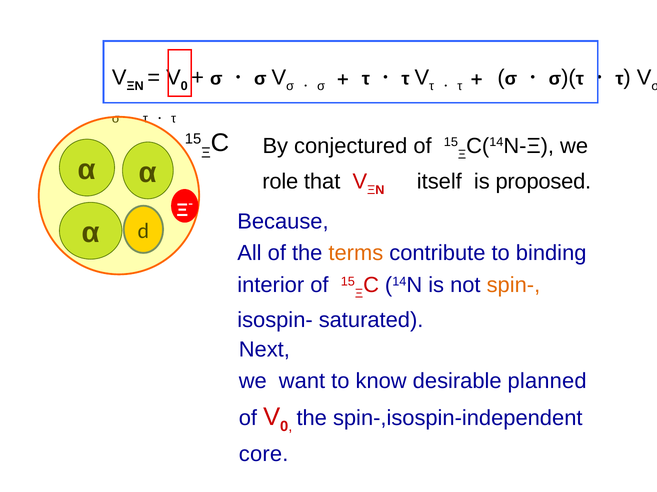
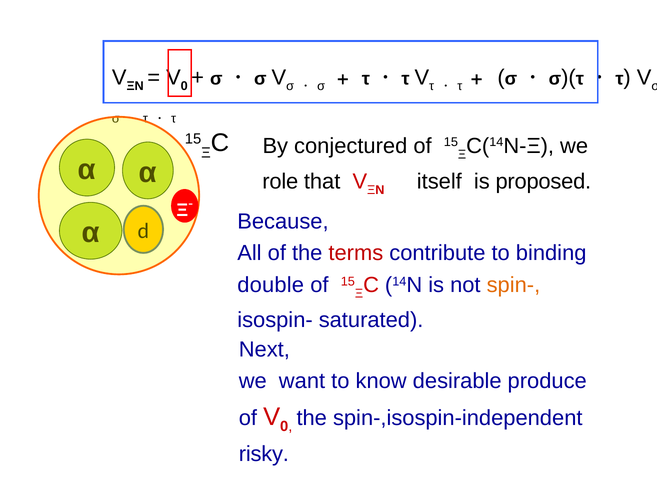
terms colour: orange -> red
interior: interior -> double
planned: planned -> produce
core: core -> risky
